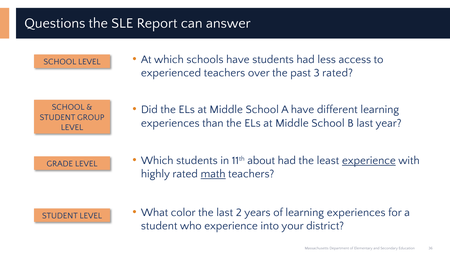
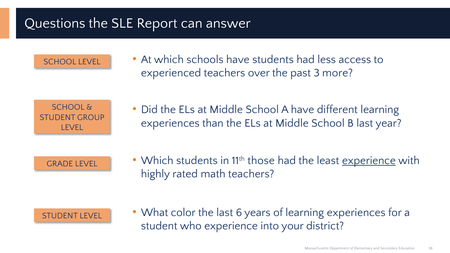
3 rated: rated -> more
about: about -> those
math underline: present -> none
2: 2 -> 6
